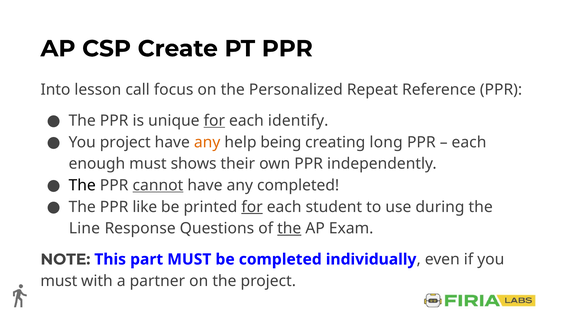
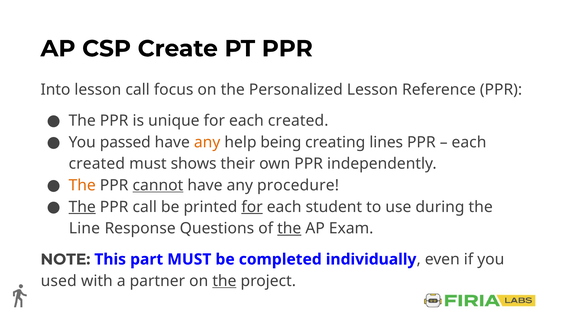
Personalized Repeat: Repeat -> Lesson
for at (214, 121) underline: present -> none
identify at (298, 121): identify -> created
You project: project -> passed
long: long -> lines
enough at (97, 164): enough -> created
The at (82, 185) colour: black -> orange
any completed: completed -> procedure
The at (82, 207) underline: none -> present
PPR like: like -> call
must at (59, 281): must -> used
the at (224, 281) underline: none -> present
